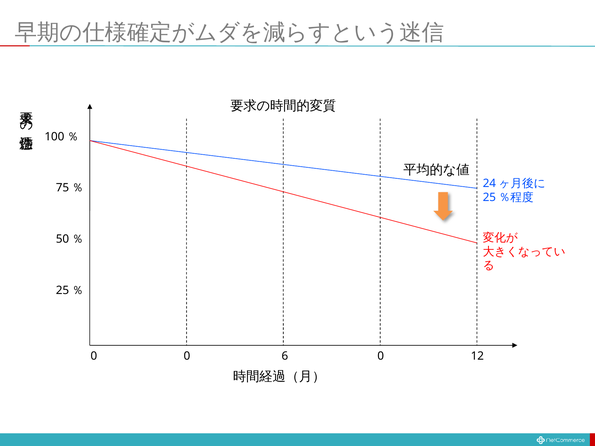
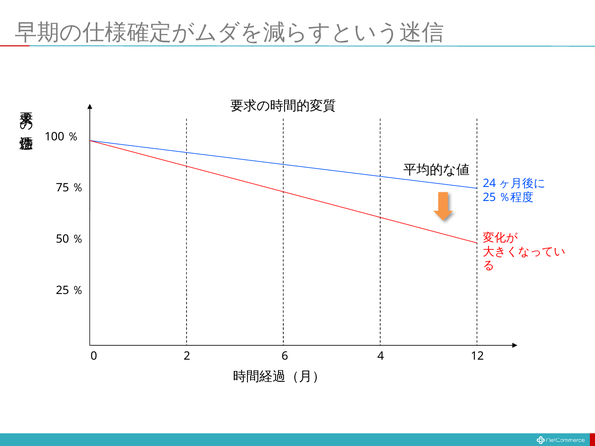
0 0: 0 -> 2
6 0: 0 -> 4
